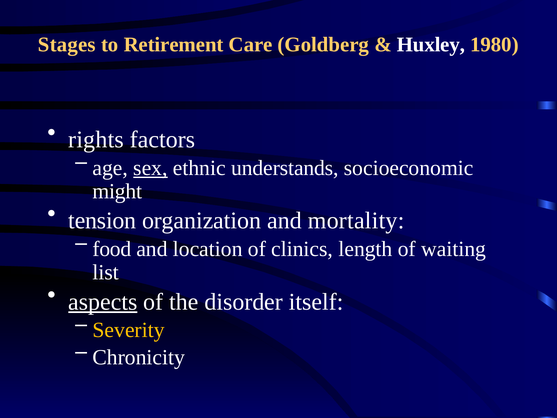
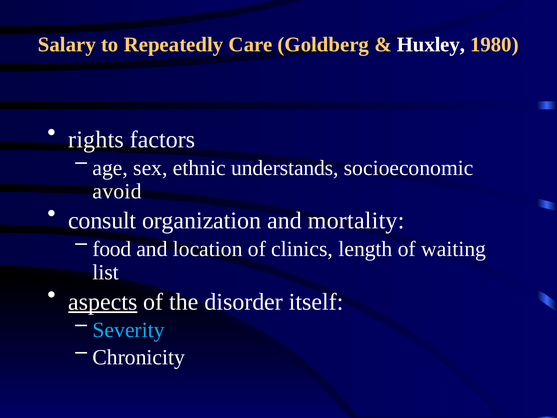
Stages: Stages -> Salary
Retirement: Retirement -> Repeatedly
sex underline: present -> none
might: might -> avoid
tension: tension -> consult
Severity colour: yellow -> light blue
